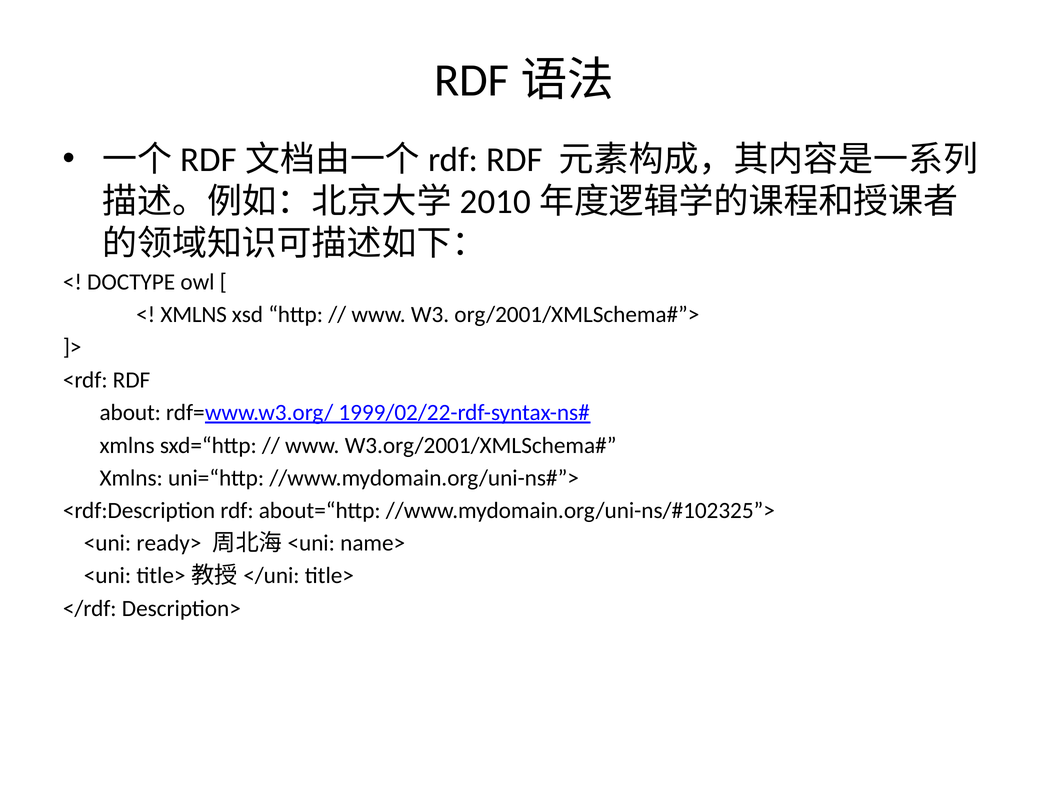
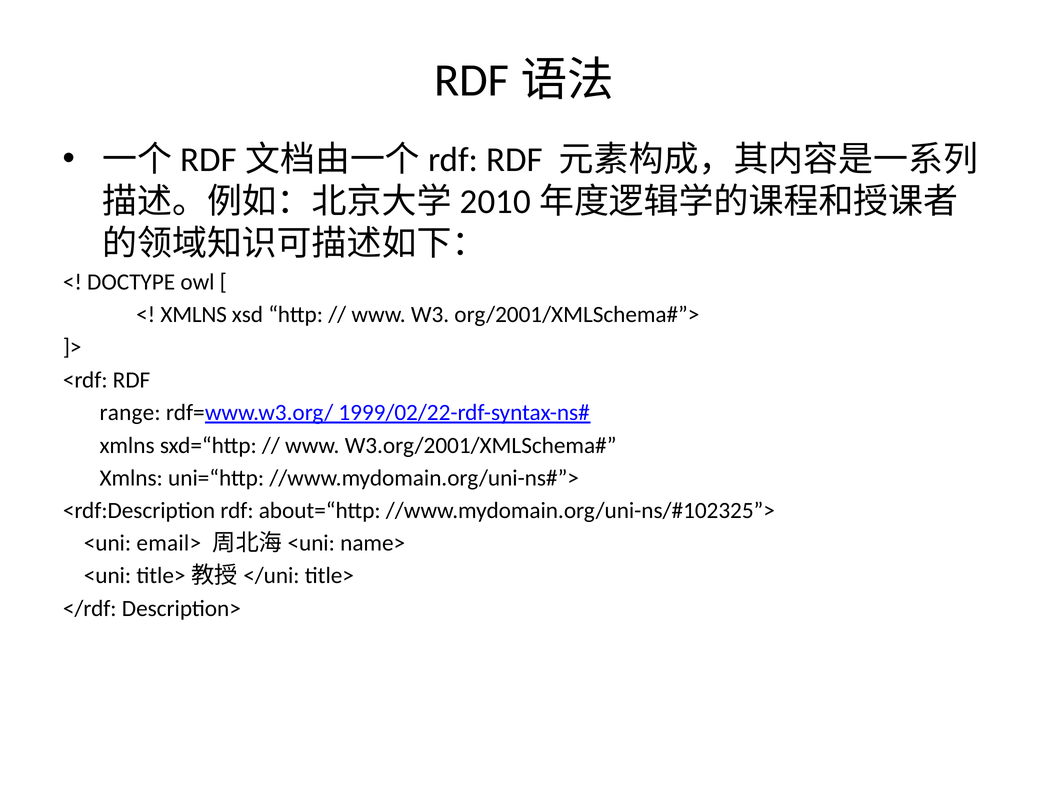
about: about -> range
ready>: ready> -> email>
